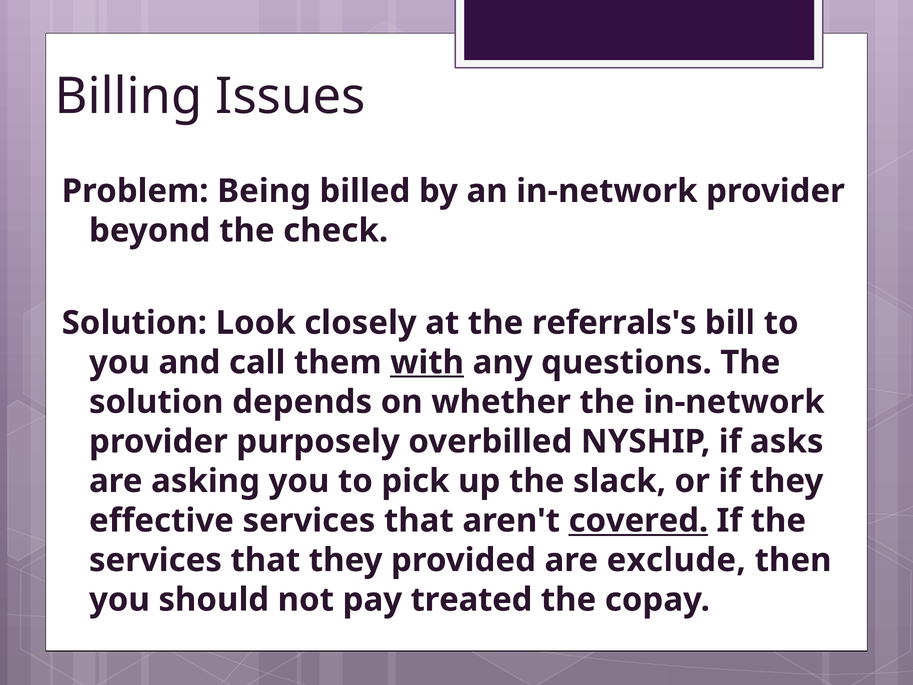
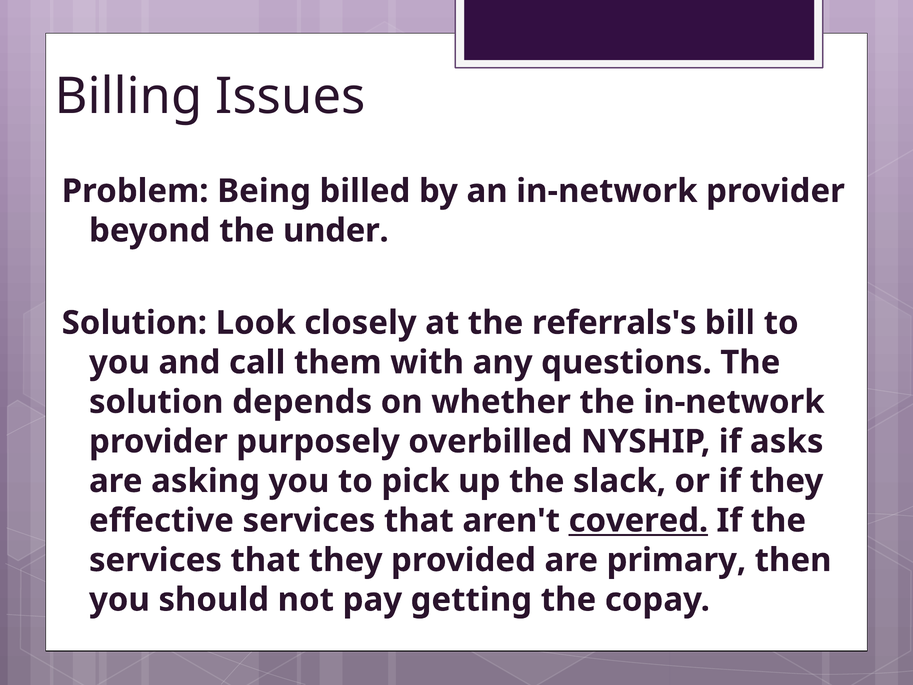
check: check -> under
with underline: present -> none
exclude: exclude -> primary
treated: treated -> getting
